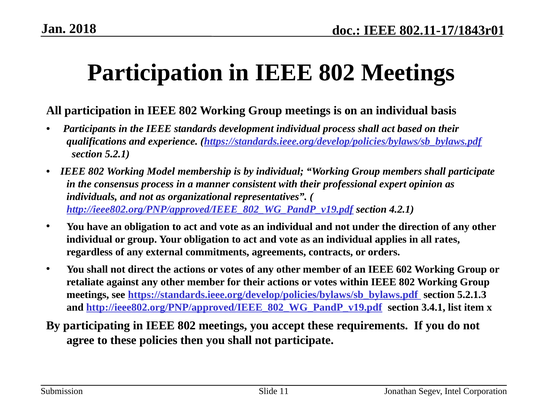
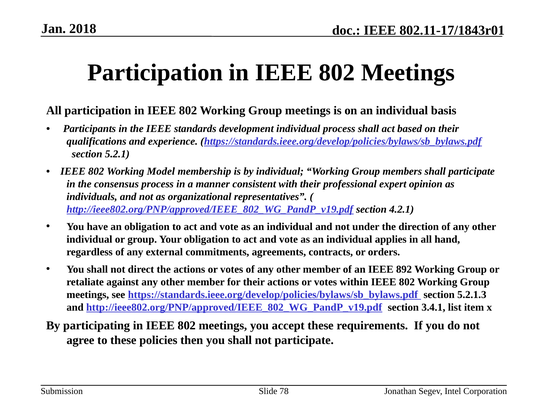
rates: rates -> hand
602: 602 -> 892
11: 11 -> 78
